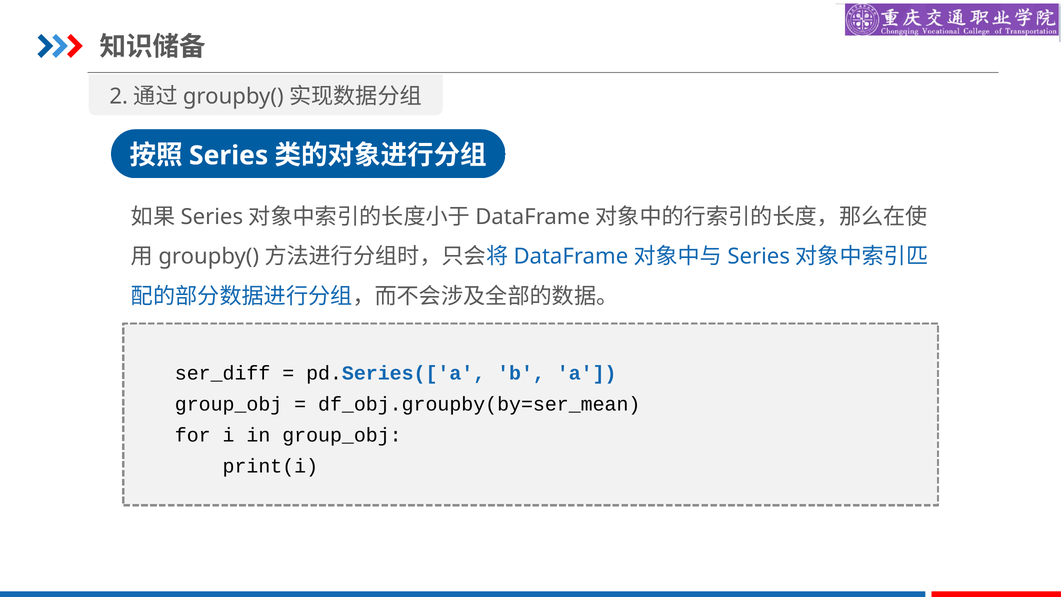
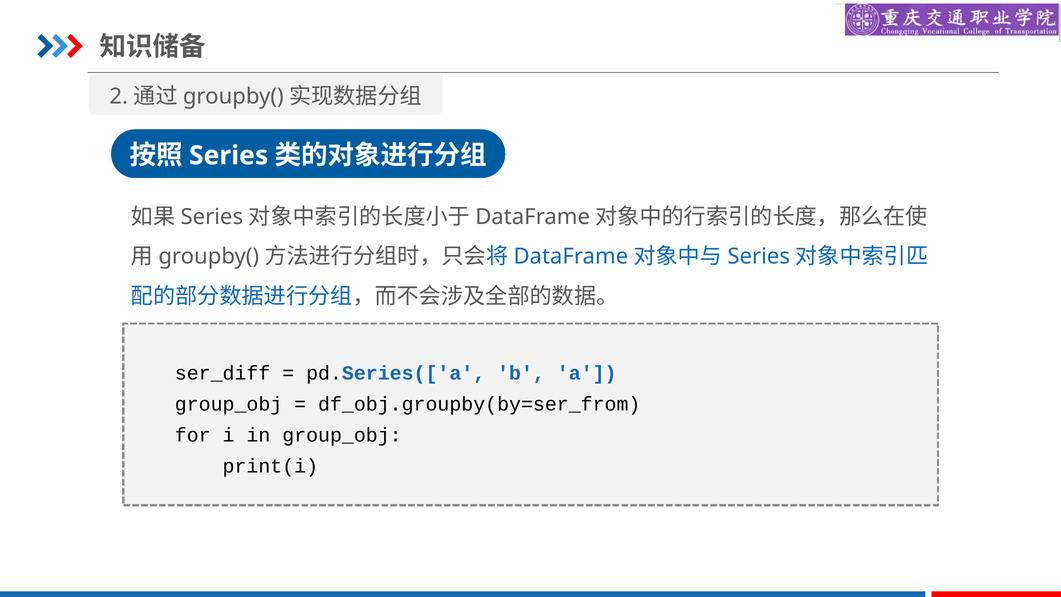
df_obj.groupby(by=ser_mean: df_obj.groupby(by=ser_mean -> df_obj.groupby(by=ser_from
